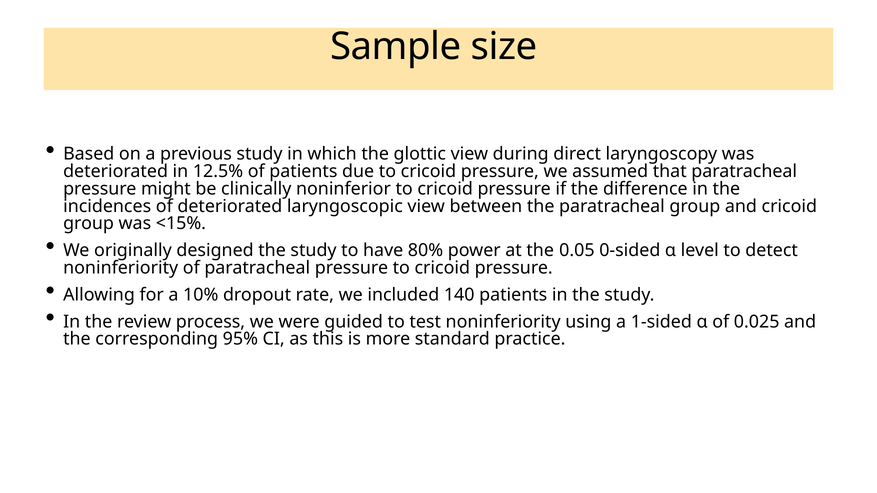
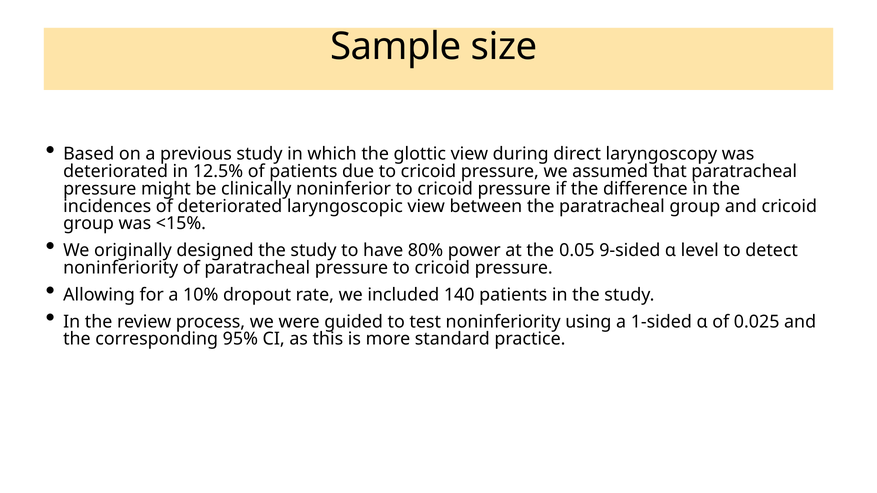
0-sided: 0-sided -> 9-sided
